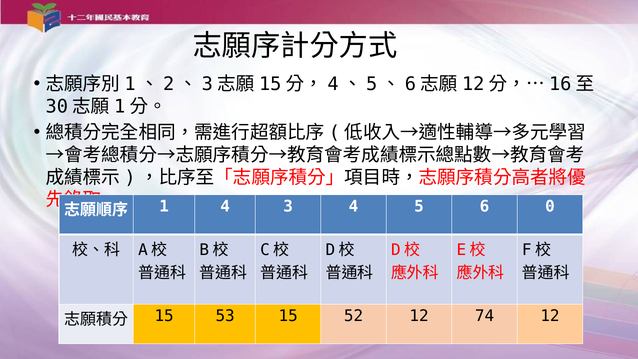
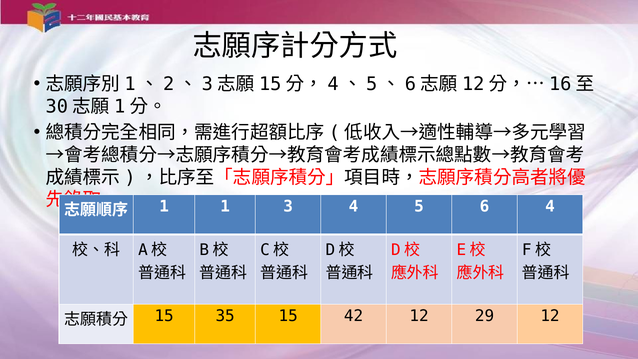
1 4: 4 -> 1
6 0: 0 -> 4
53: 53 -> 35
52: 52 -> 42
74: 74 -> 29
